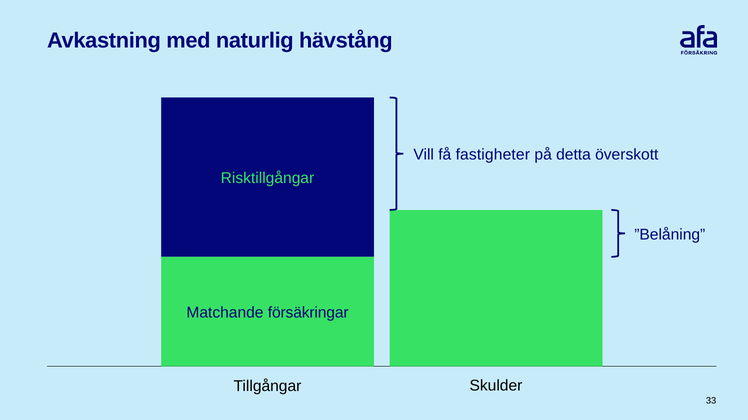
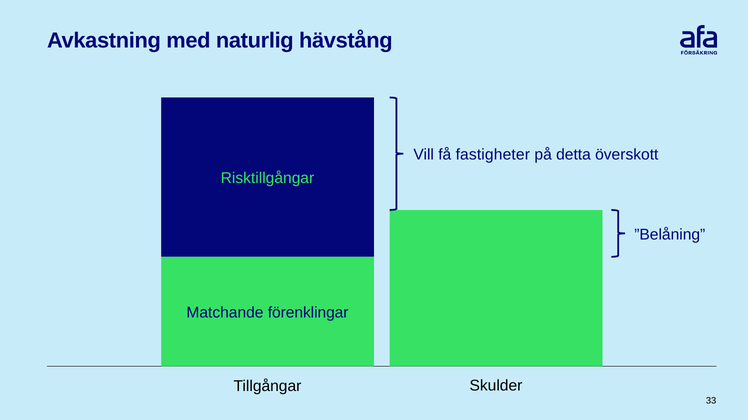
försäkringar: försäkringar -> förenklingar
